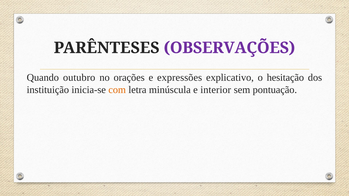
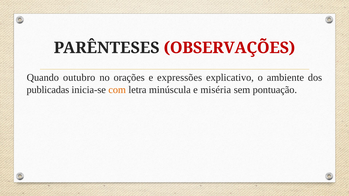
OBSERVAÇÕES colour: purple -> red
hesitação: hesitação -> ambiente
instituição: instituição -> publicadas
interior: interior -> miséria
